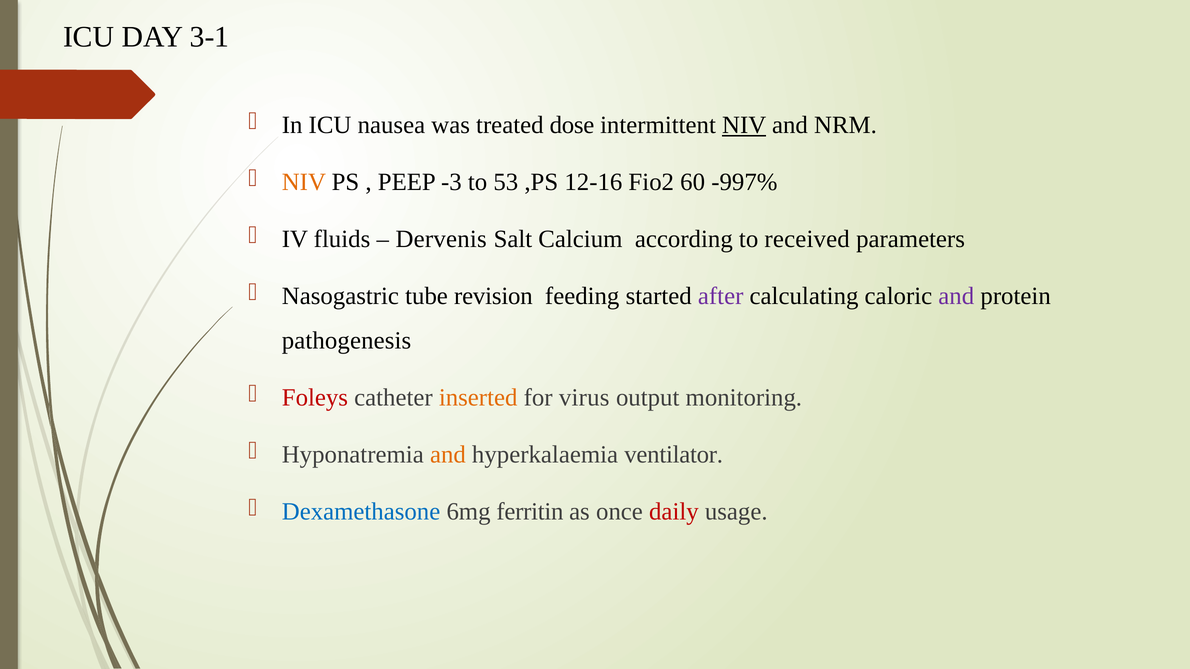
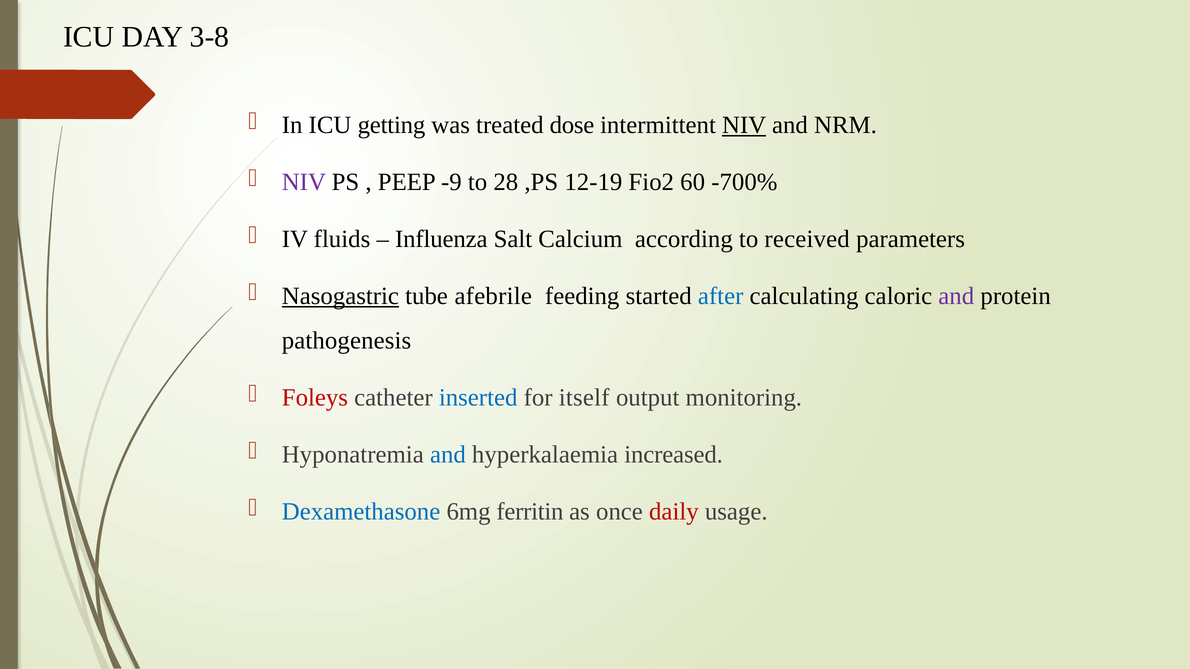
3-1: 3-1 -> 3-8
nausea: nausea -> getting
NIV at (304, 182) colour: orange -> purple
-3: -3 -> -9
53: 53 -> 28
12-16: 12-16 -> 12-19
-997%: -997% -> -700%
Dervenis: Dervenis -> Influenza
Nasogastric underline: none -> present
revision: revision -> afebrile
after colour: purple -> blue
inserted colour: orange -> blue
virus: virus -> itself
and at (448, 455) colour: orange -> blue
ventilator: ventilator -> increased
